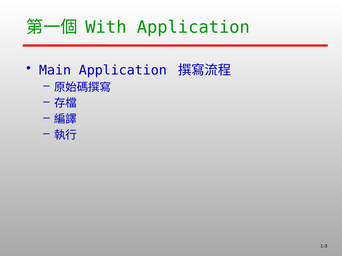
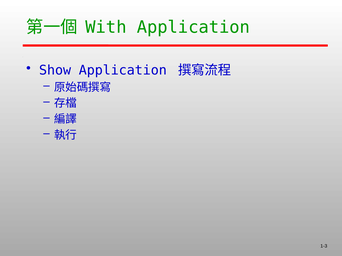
Main: Main -> Show
